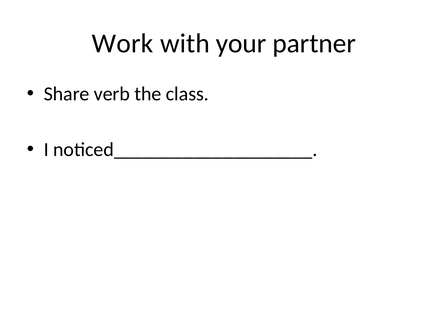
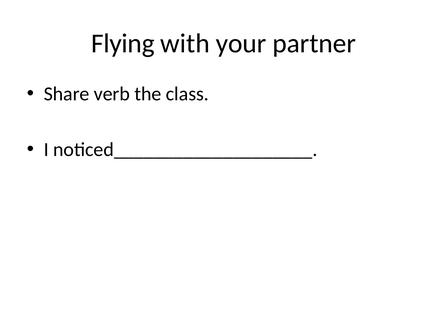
Work: Work -> Flying
